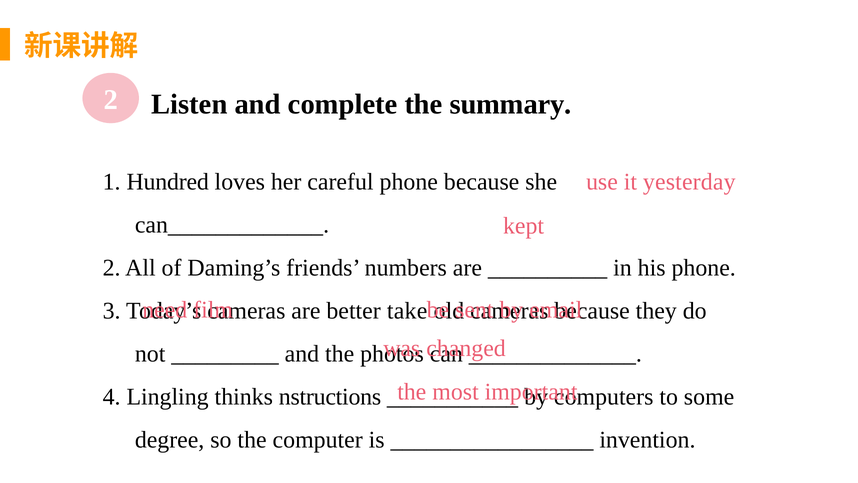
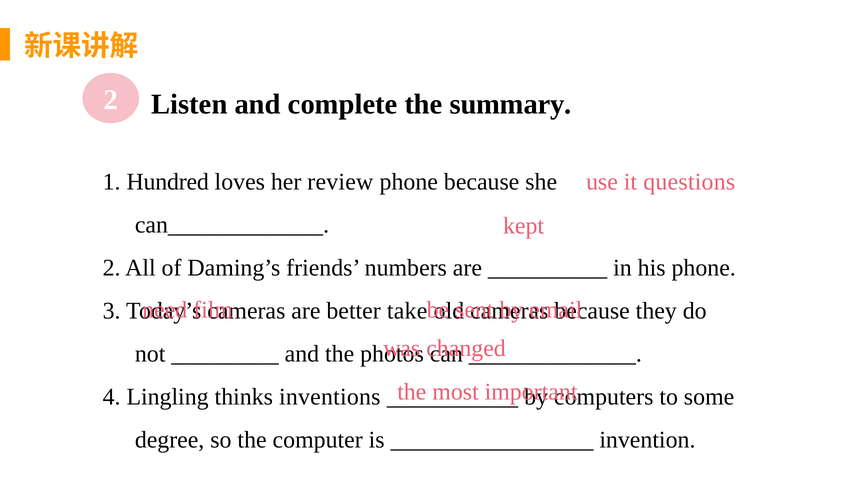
careful: careful -> review
yesterday: yesterday -> questions
nstructions: nstructions -> inventions
